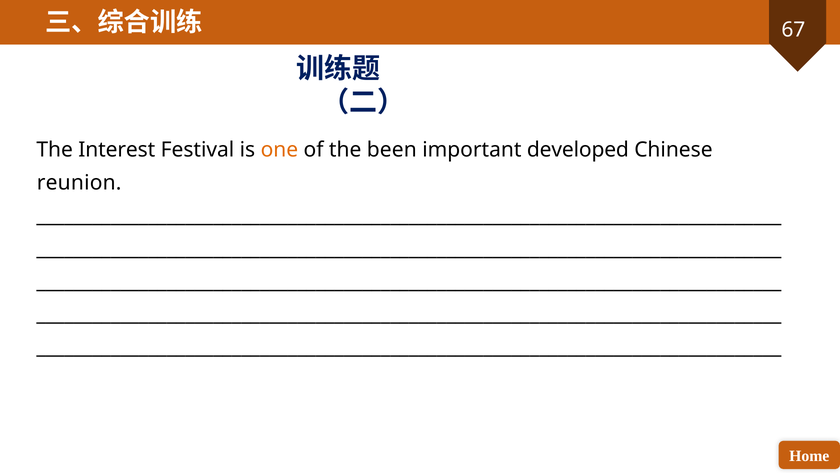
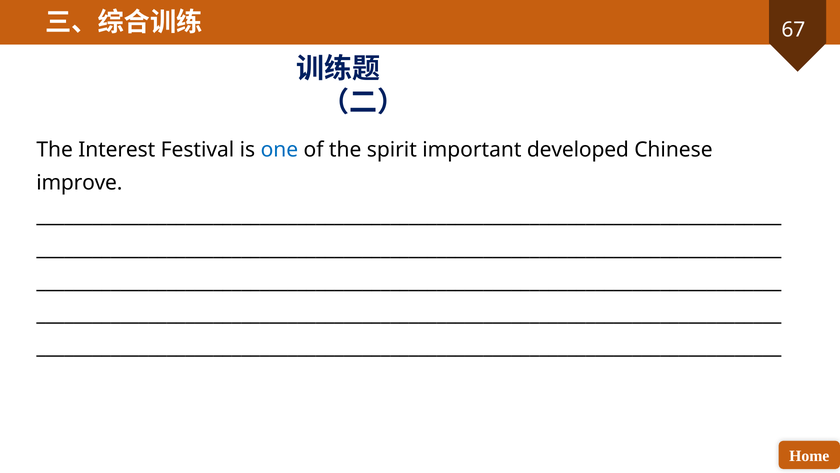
one colour: orange -> blue
been: been -> spirit
reunion: reunion -> improve
